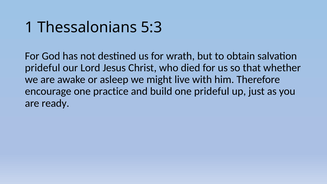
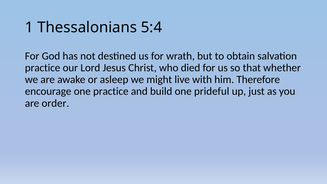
5:3: 5:3 -> 5:4
prideful at (43, 68): prideful -> practice
ready: ready -> order
